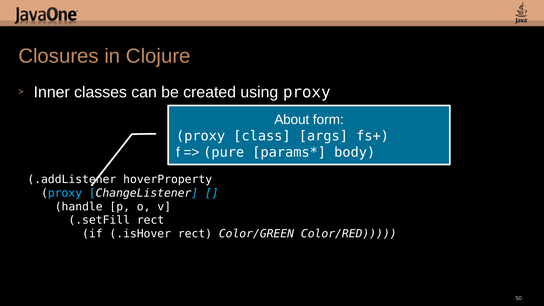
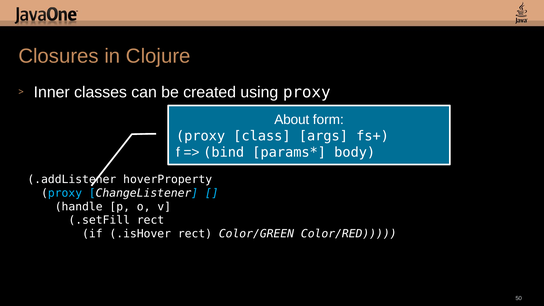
pure: pure -> bind
